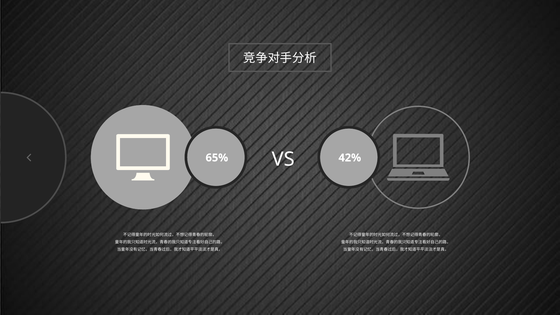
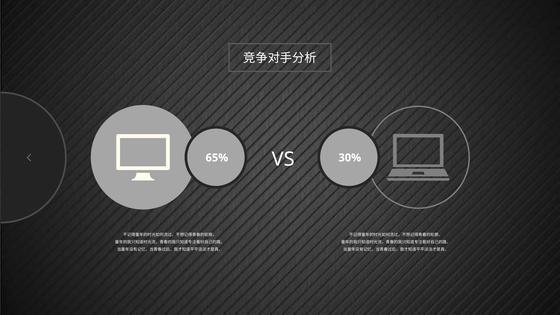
42%: 42% -> 30%
